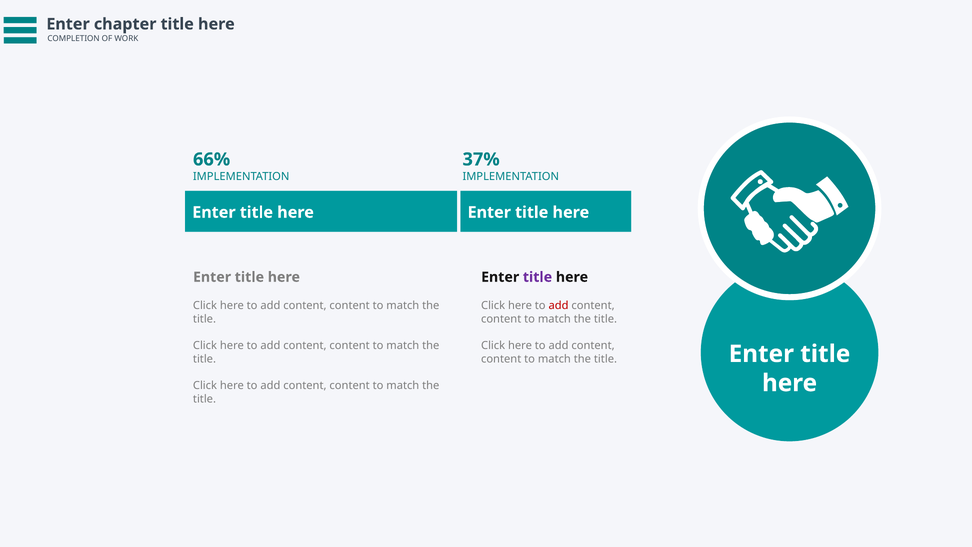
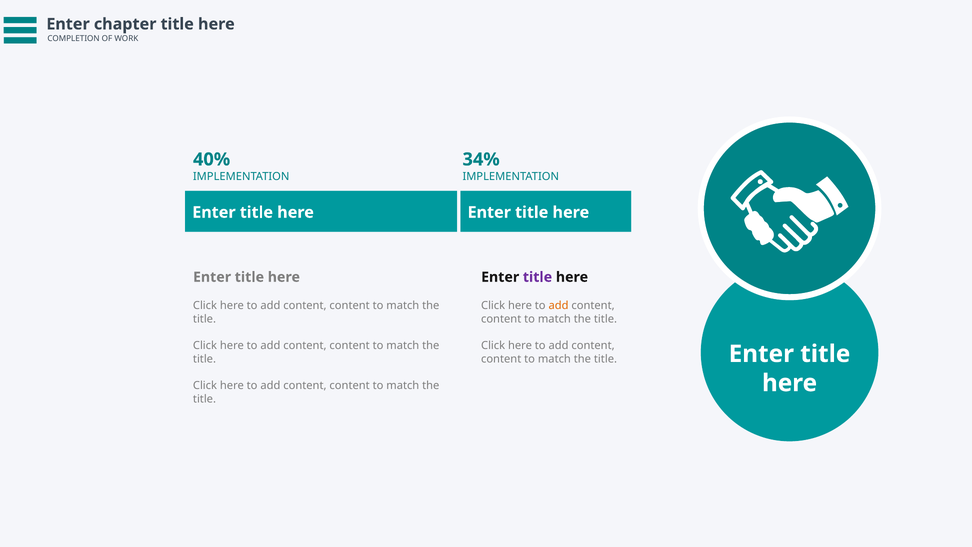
66%: 66% -> 40%
37%: 37% -> 34%
add at (559, 305) colour: red -> orange
